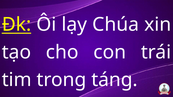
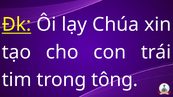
táng: táng -> tông
